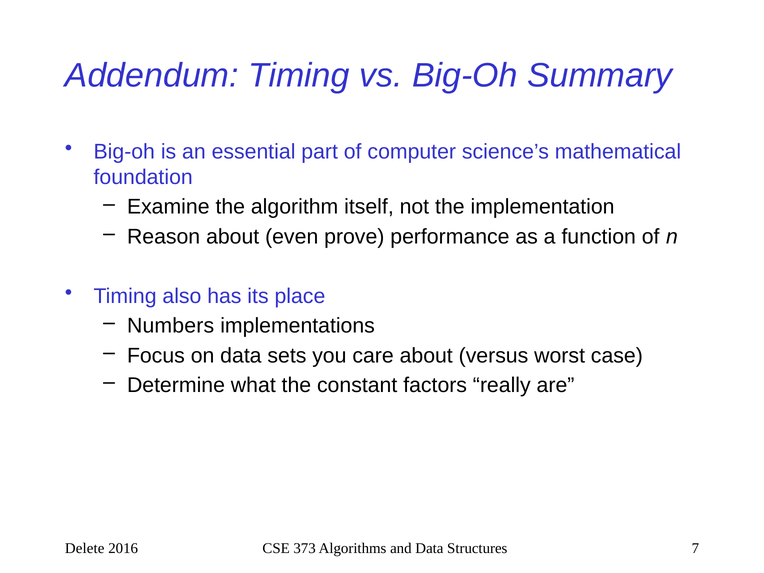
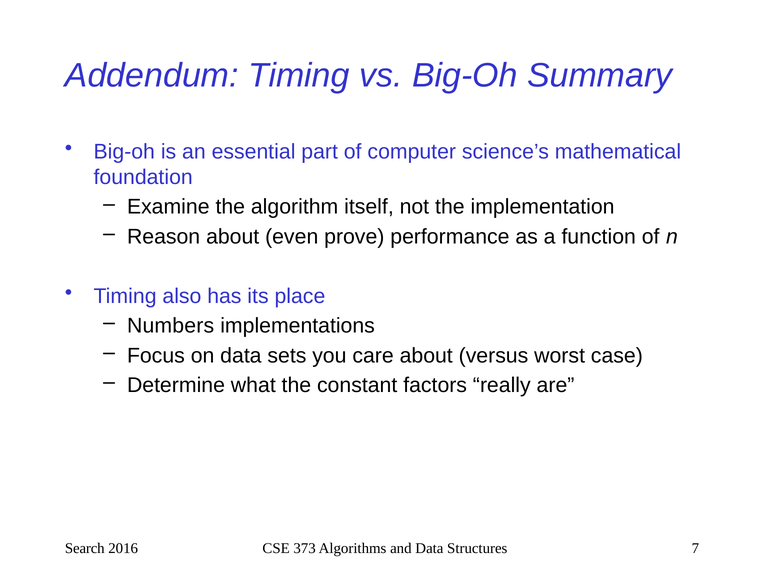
Delete: Delete -> Search
